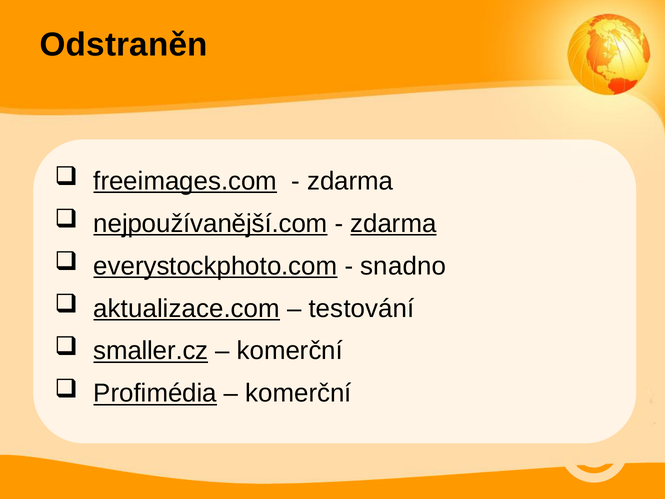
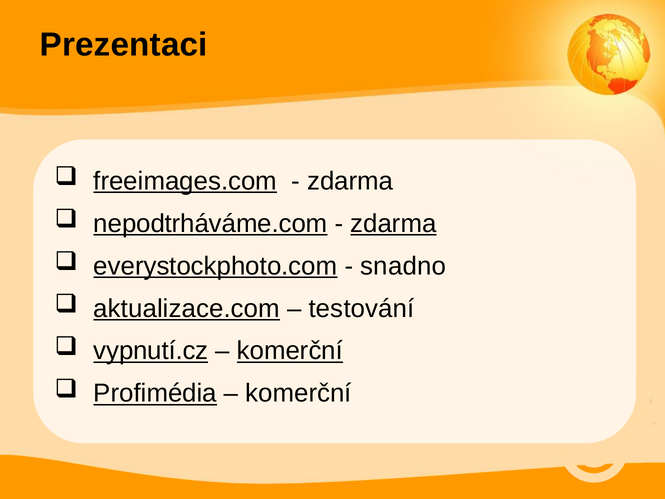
Odstraněn: Odstraněn -> Prezentaci
nejpoužívanější.com: nejpoužívanější.com -> nepodtrháváme.com
smaller.cz: smaller.cz -> vypnutí.cz
komerční at (290, 351) underline: none -> present
